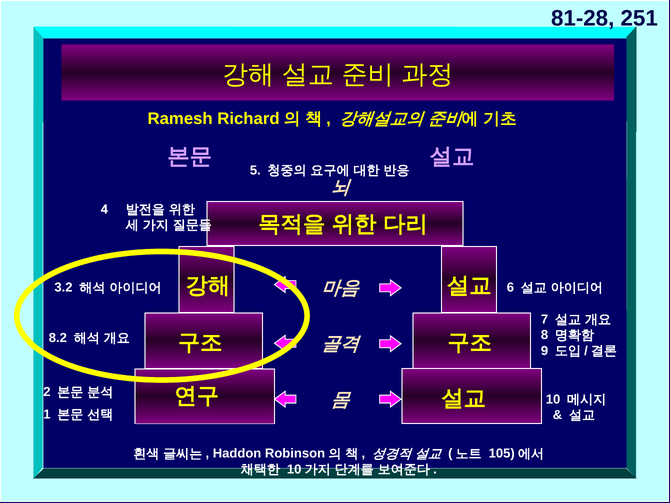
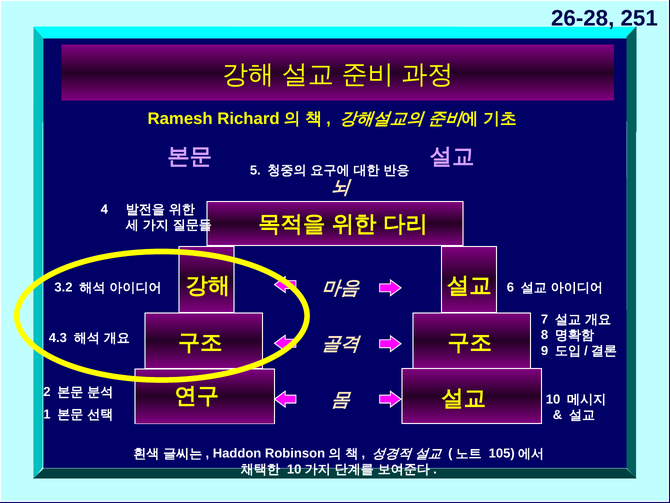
81-28: 81-28 -> 26-28
8.2: 8.2 -> 4.3
